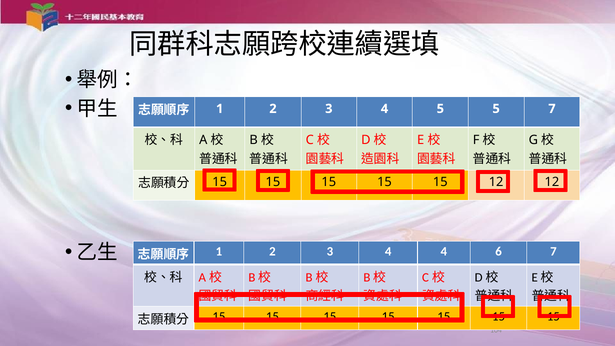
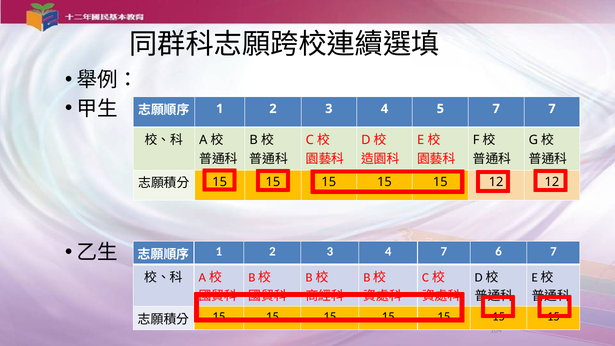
5 5: 5 -> 7
4 4: 4 -> 7
